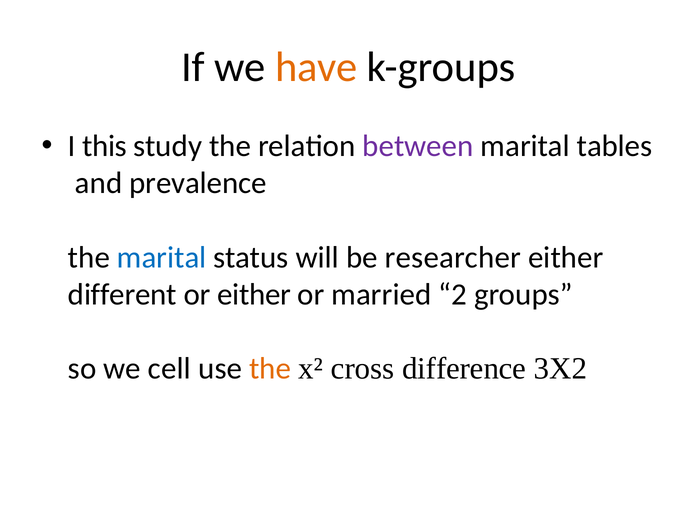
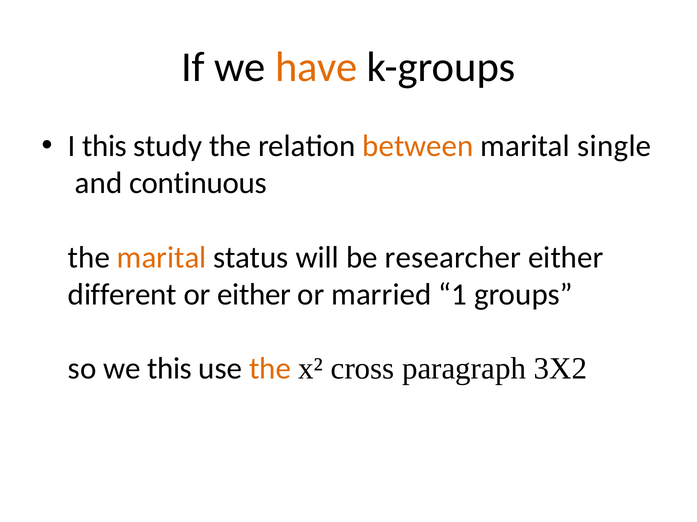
between colour: purple -> orange
tables: tables -> single
prevalence: prevalence -> continuous
marital at (162, 258) colour: blue -> orange
2: 2 -> 1
we cell: cell -> this
difference: difference -> paragraph
